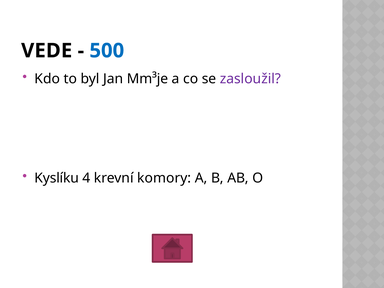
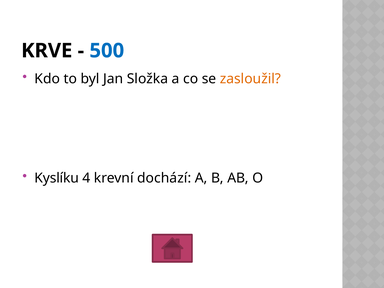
VEDE: VEDE -> KRVE
Mm³je: Mm³je -> Složka
zasloužil colour: purple -> orange
komory: komory -> dochází
